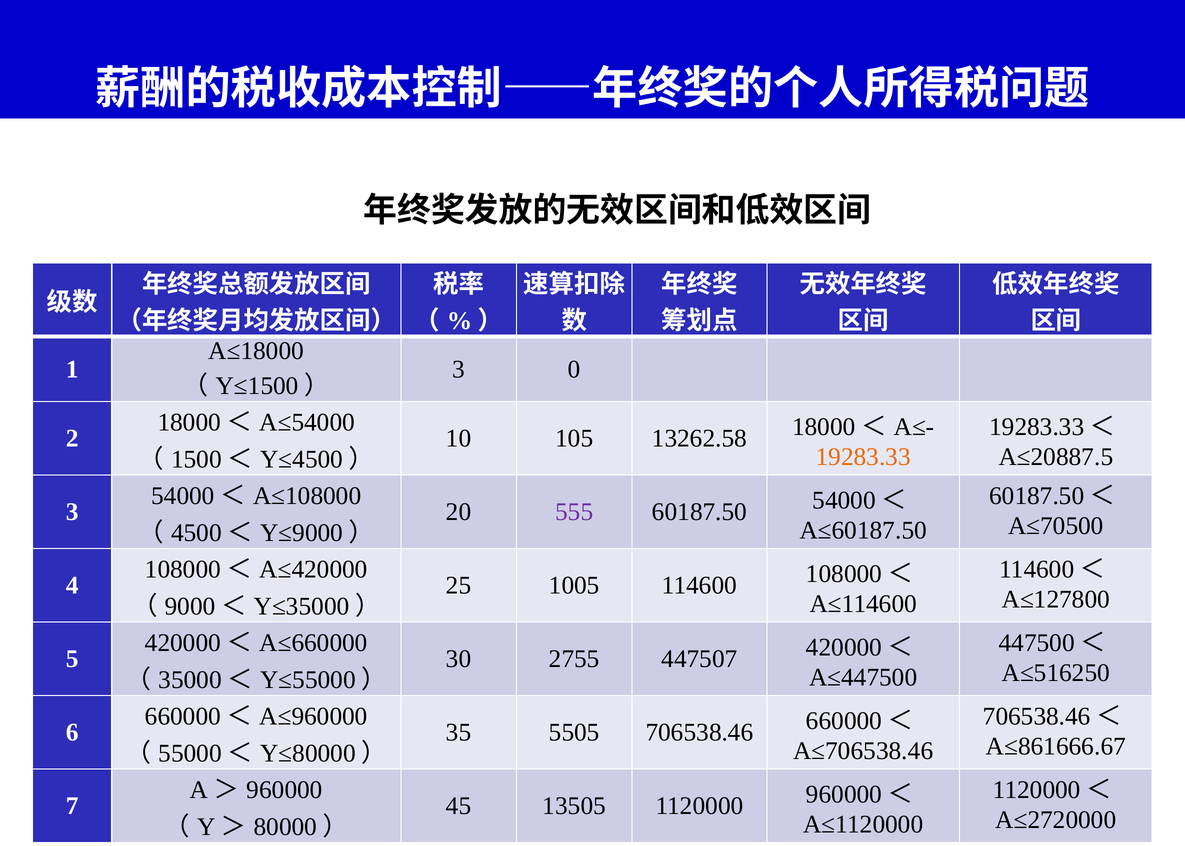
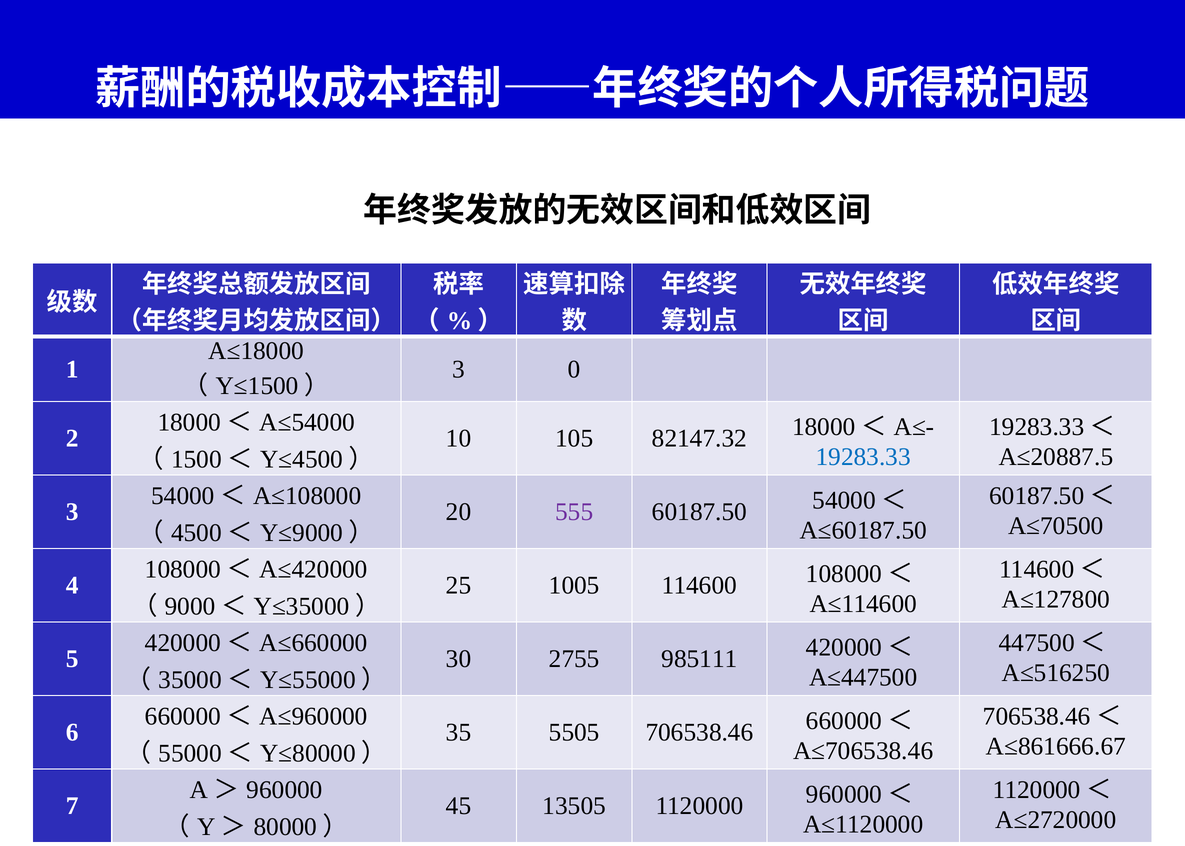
13262.58: 13262.58 -> 82147.32
19283.33 colour: orange -> blue
447507: 447507 -> 985111
